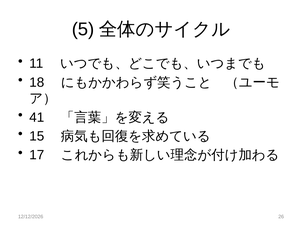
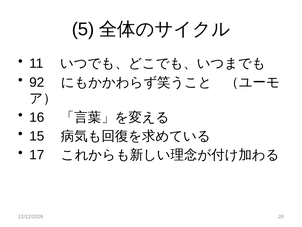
18: 18 -> 92
41: 41 -> 16
